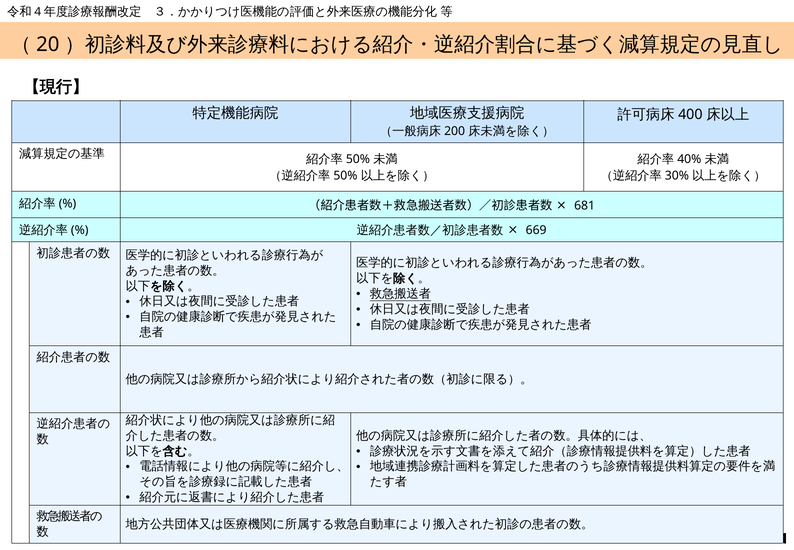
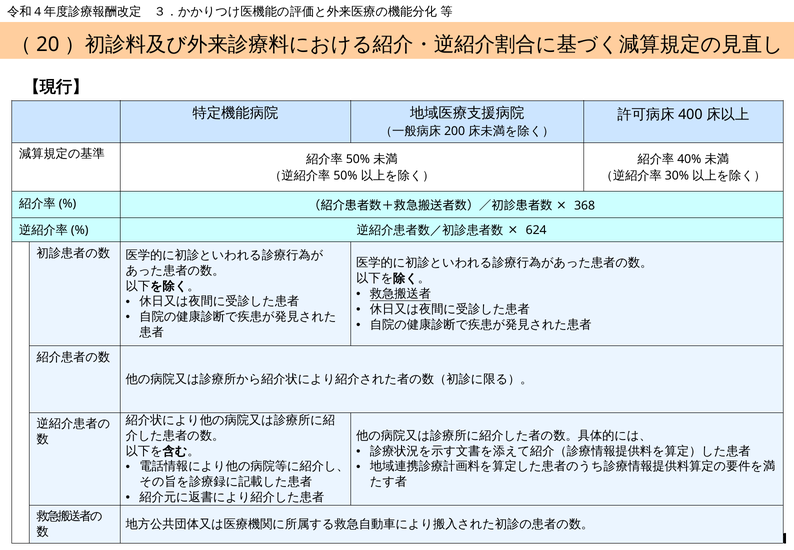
681: 681 -> 368
669: 669 -> 624
